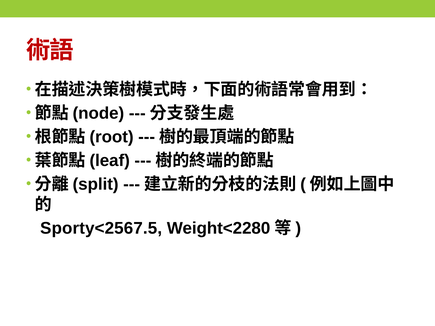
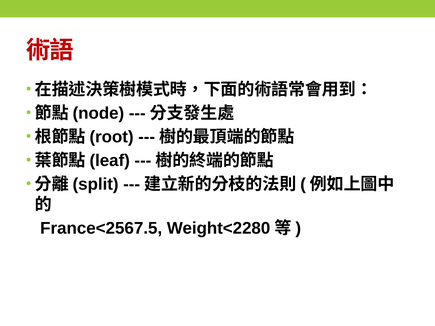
Sporty<2567.5: Sporty<2567.5 -> France<2567.5
